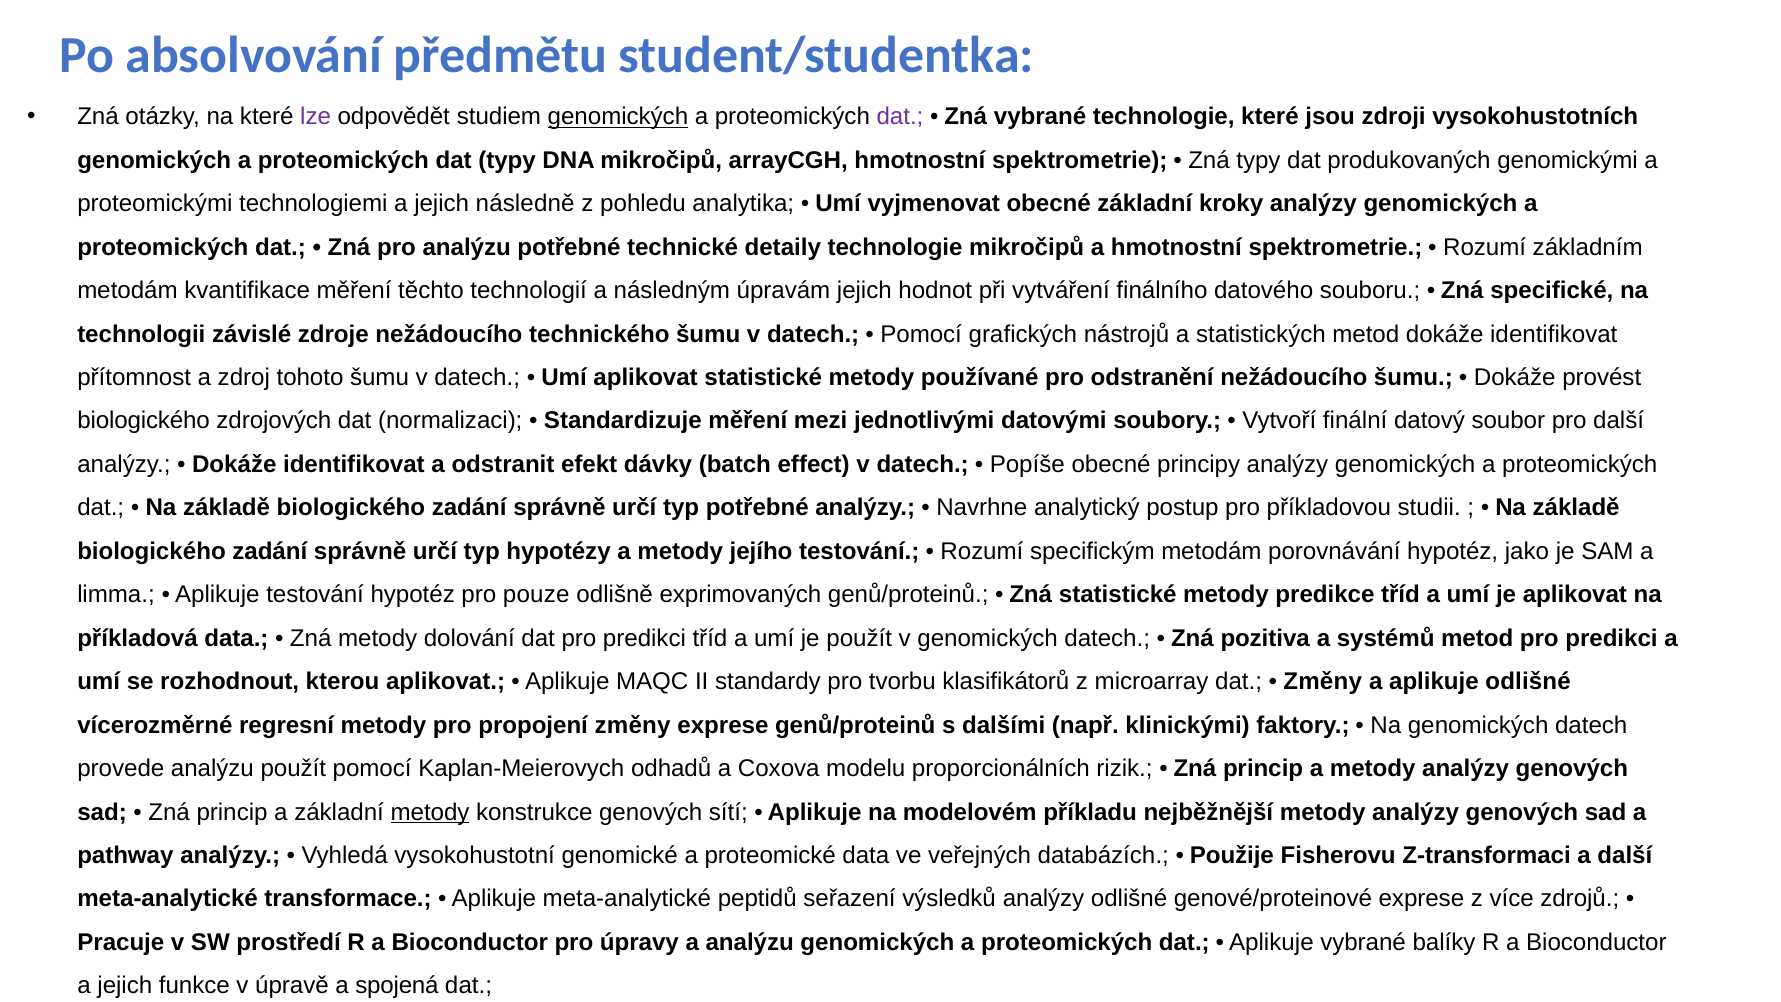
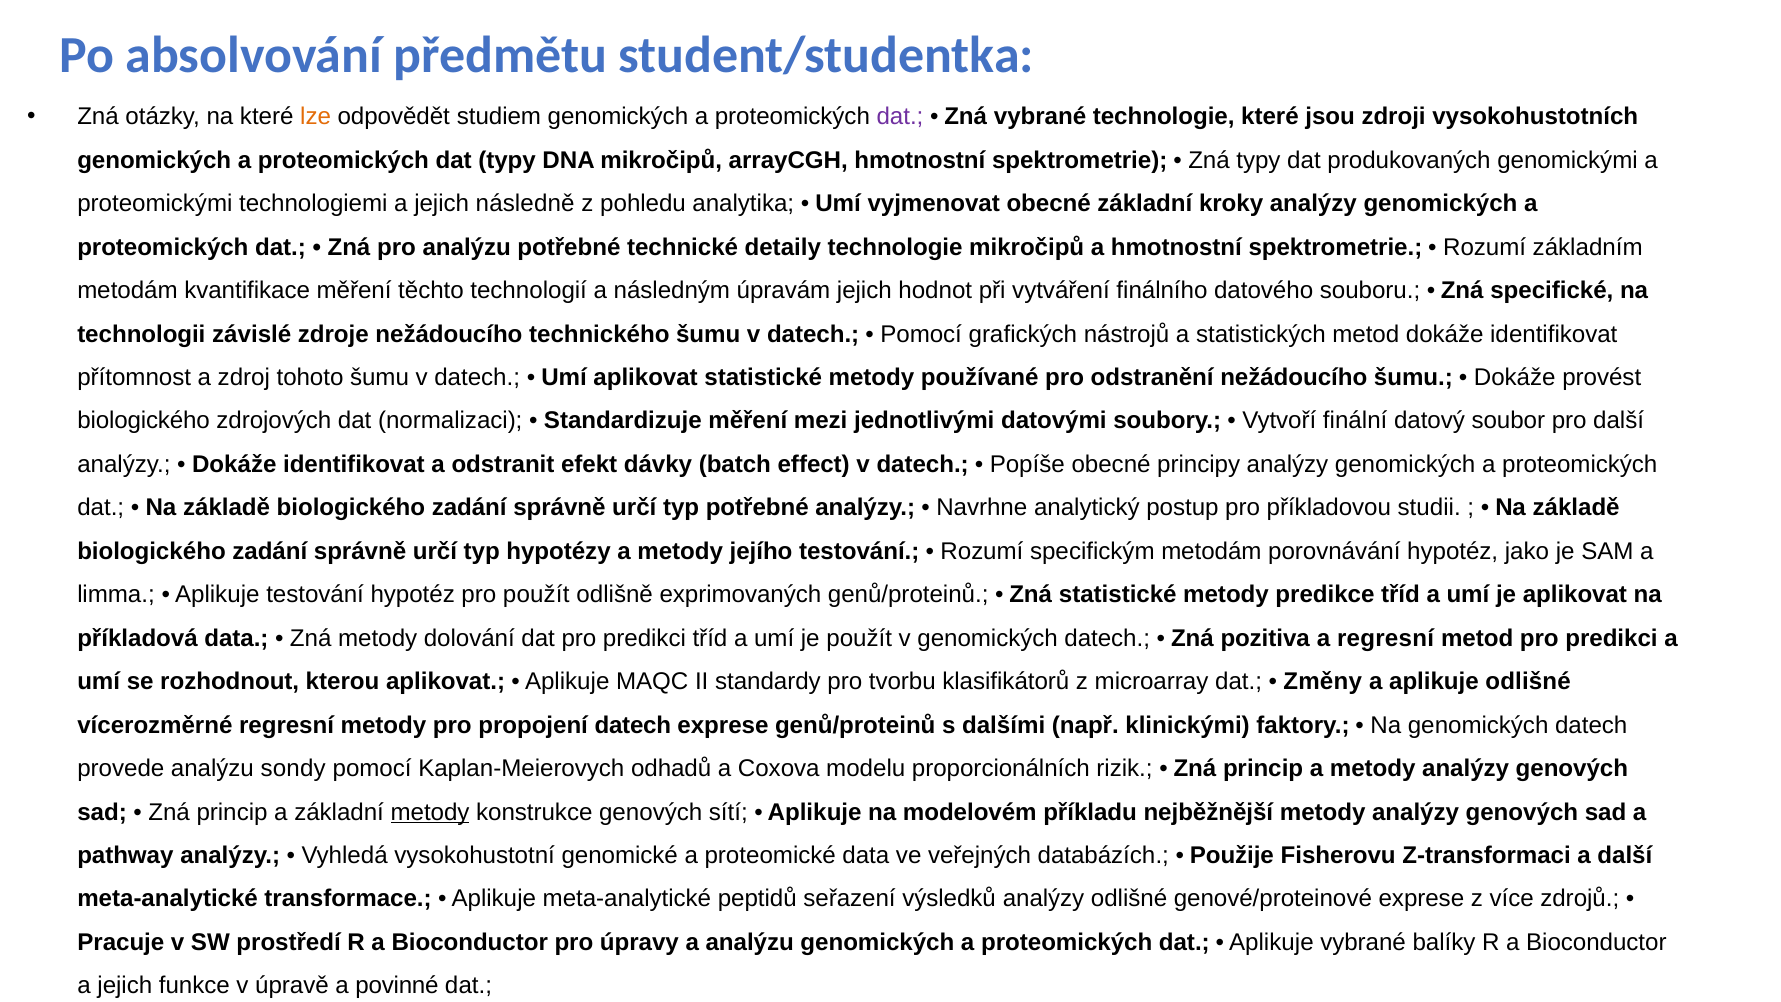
lze colour: purple -> orange
genomických at (618, 117) underline: present -> none
pro pouze: pouze -> použít
a systémů: systémů -> regresní
propojení změny: změny -> datech
analýzu použít: použít -> sondy
spojená: spojená -> povinné
